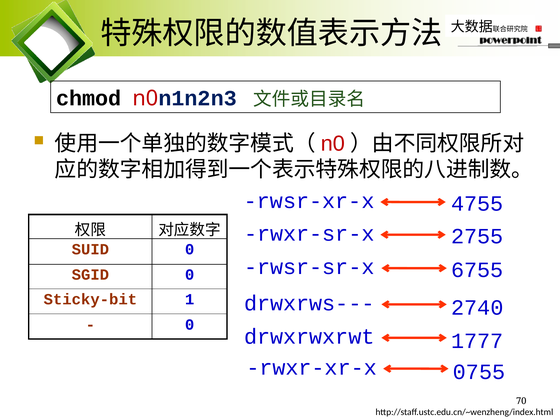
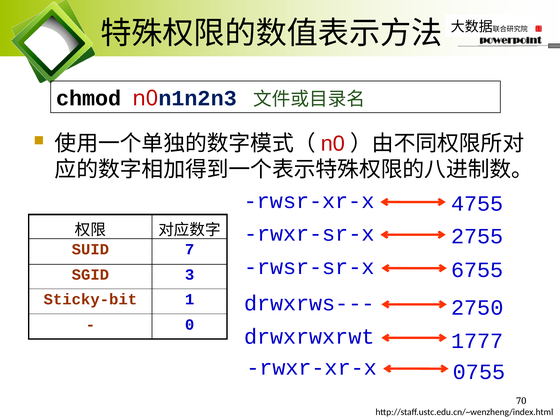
SUID 0: 0 -> 7
SGID 0: 0 -> 3
2740: 2740 -> 2750
